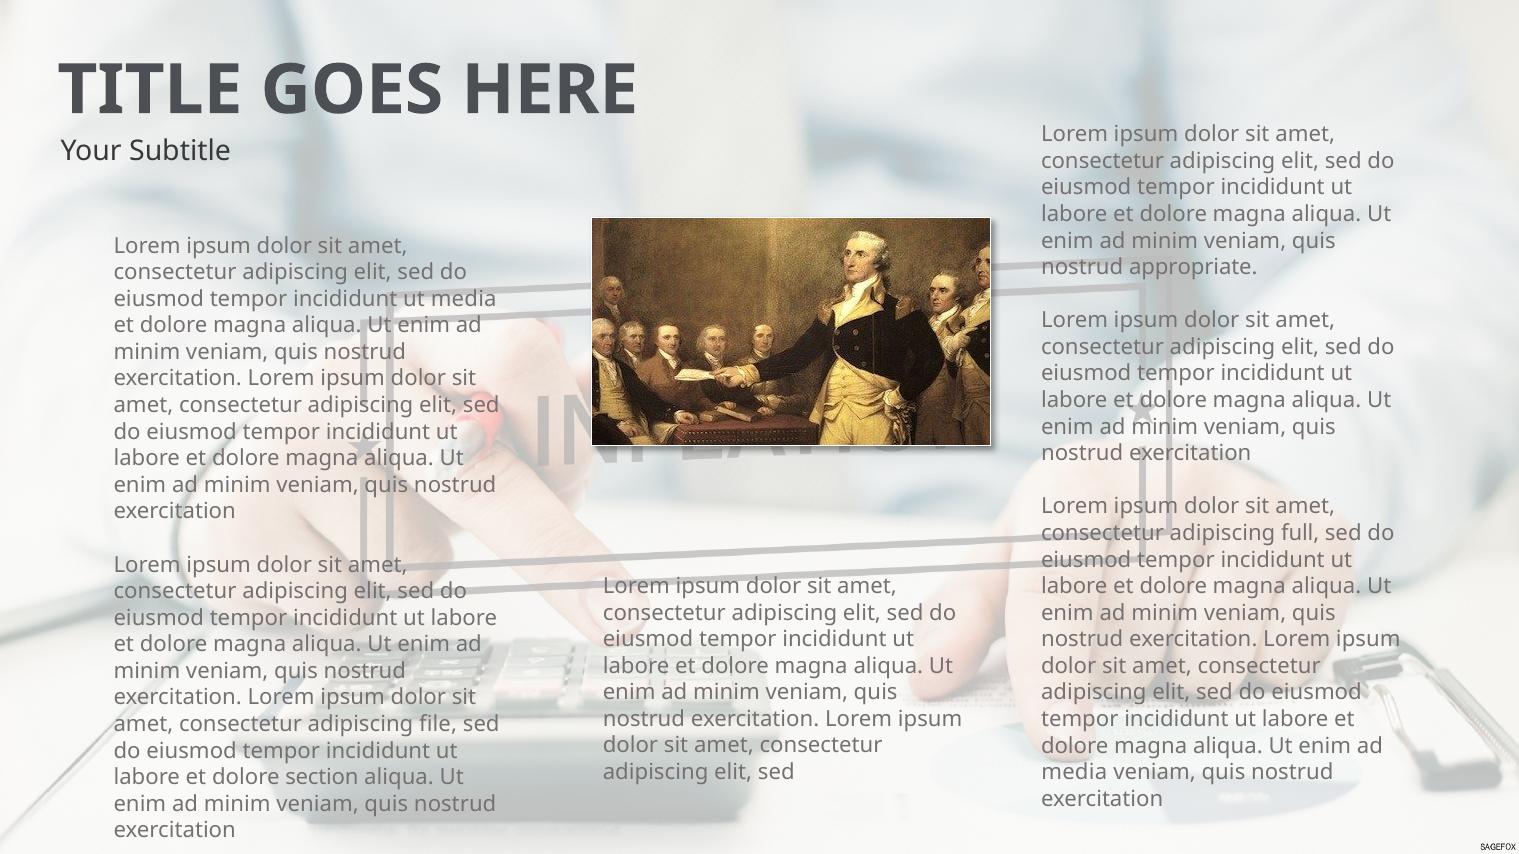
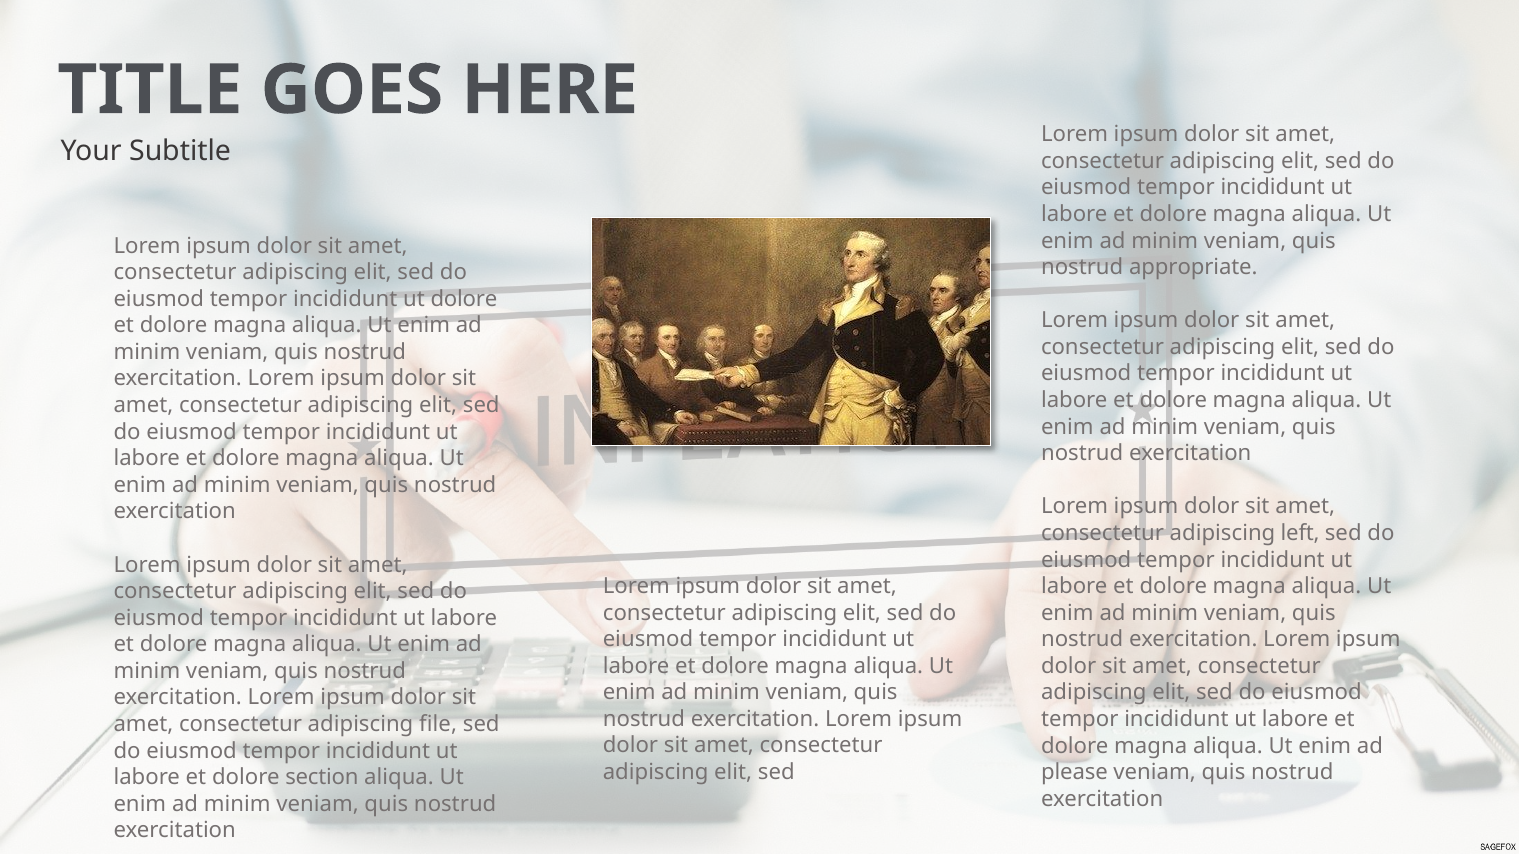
ut media: media -> dolore
full: full -> left
media at (1074, 773): media -> please
